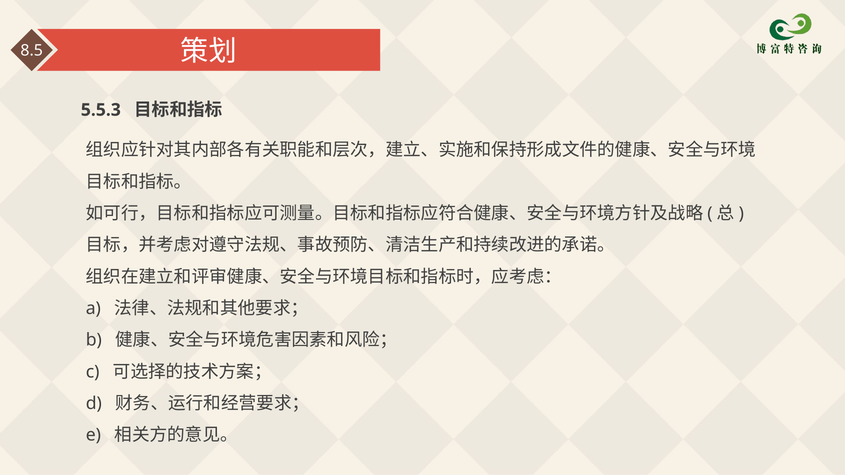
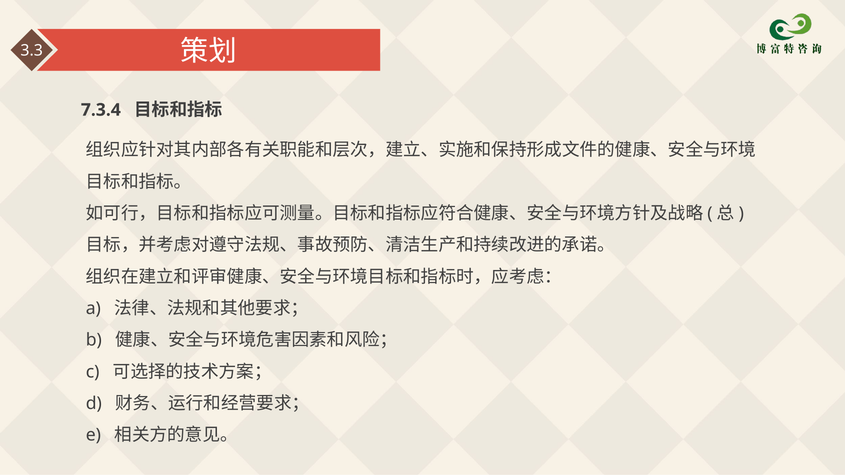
8.5: 8.5 -> 3.3
5.5.3: 5.5.3 -> 7.3.4
